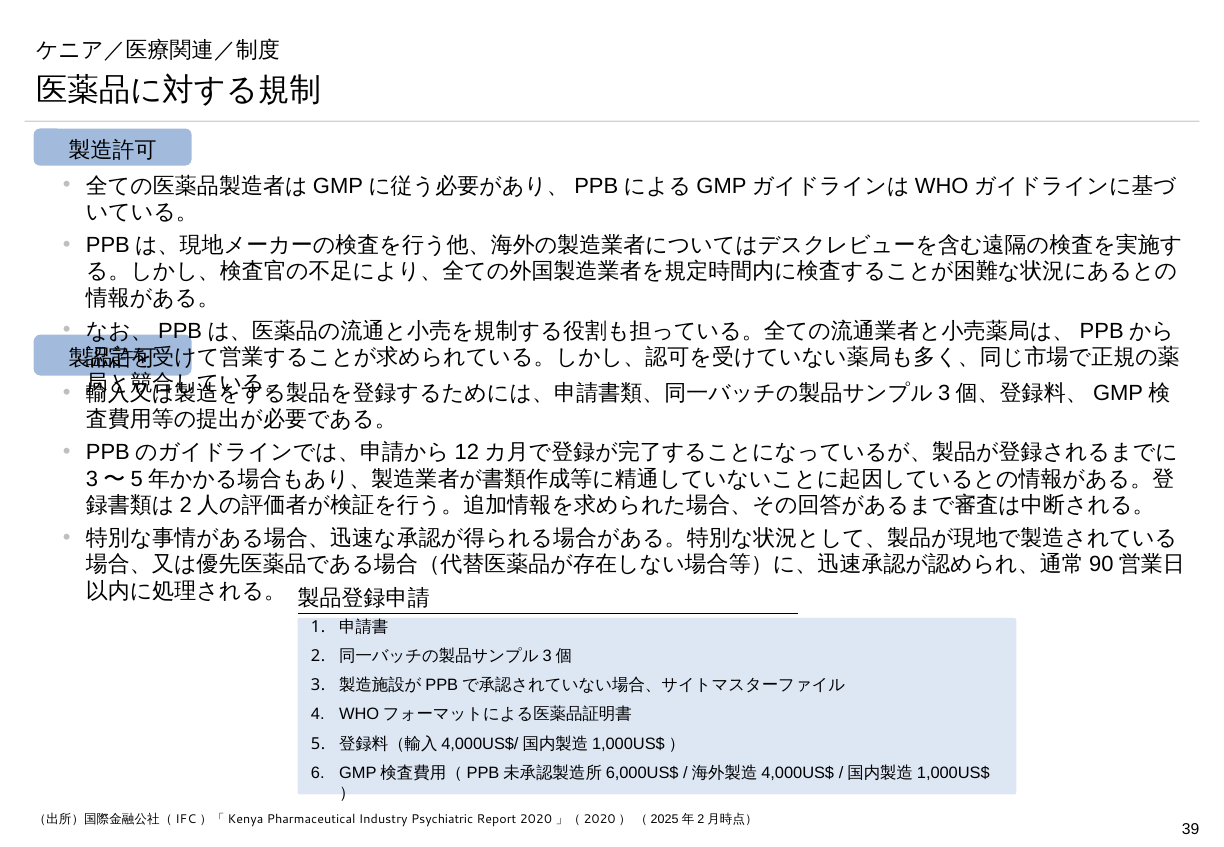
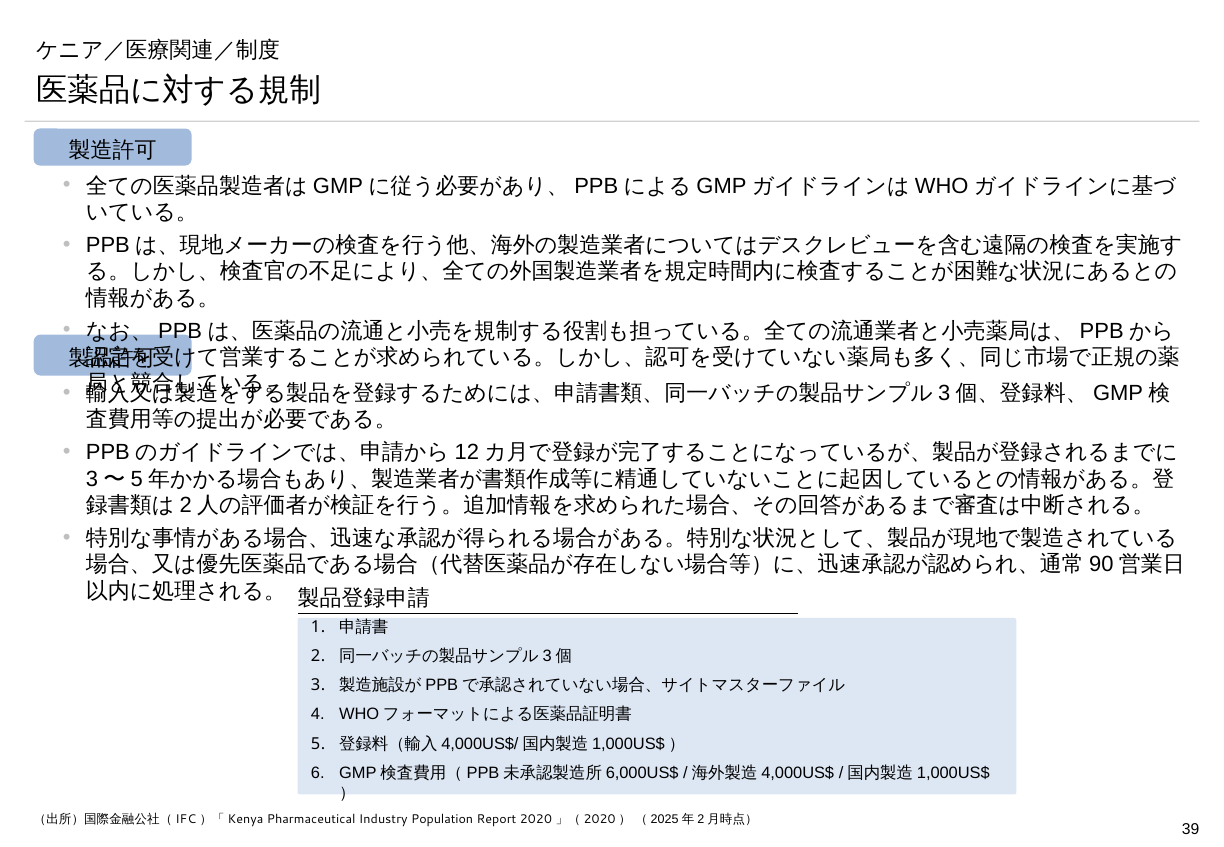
Psychiatric: Psychiatric -> Population
